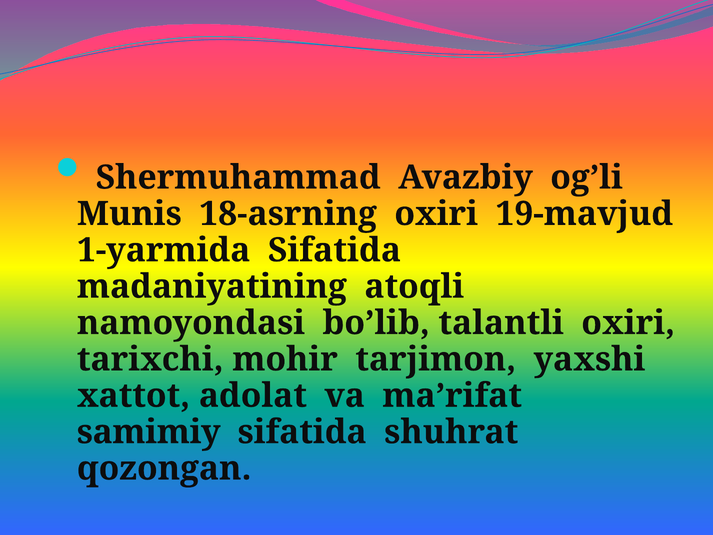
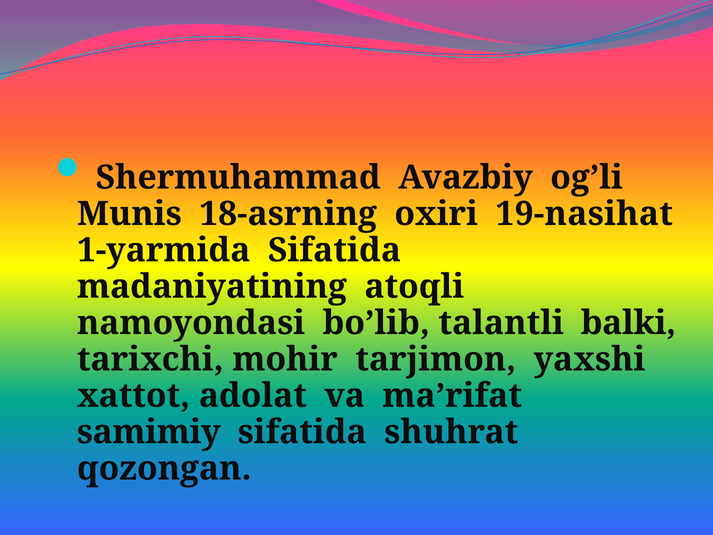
19-mavjud: 19-mavjud -> 19-nasihat
talantli oxiri: oxiri -> balki
